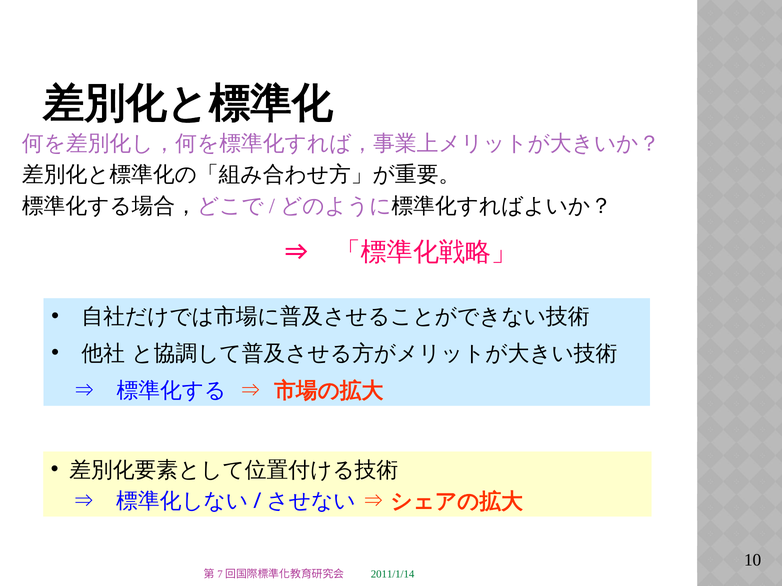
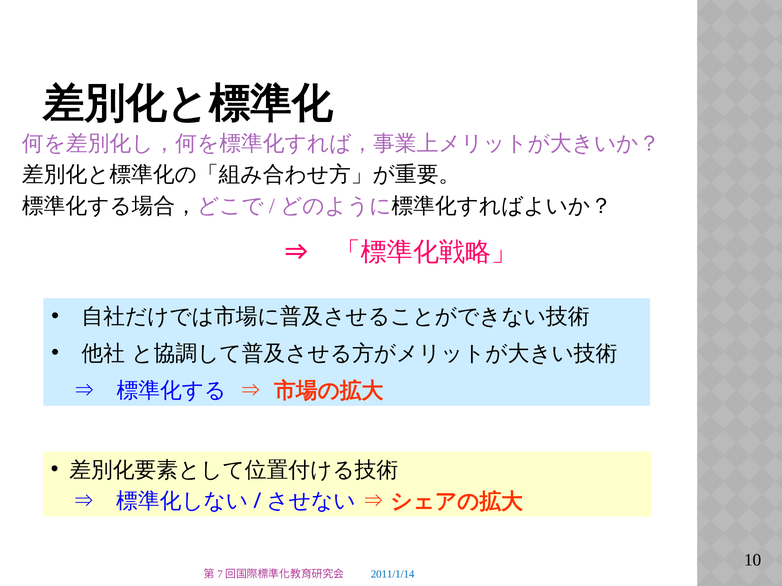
2011/1/14 colour: green -> blue
